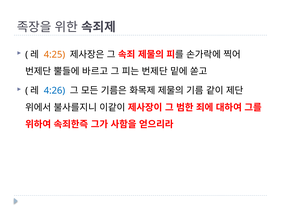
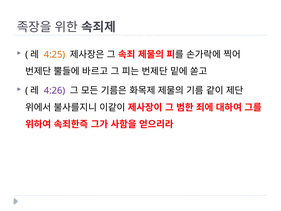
4:26 colour: blue -> purple
